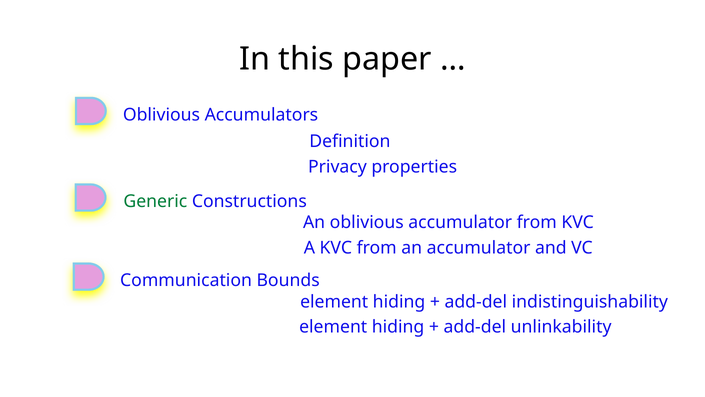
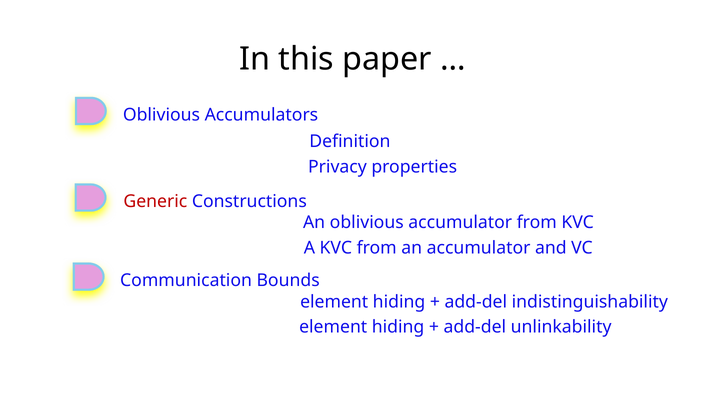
Generic colour: green -> red
